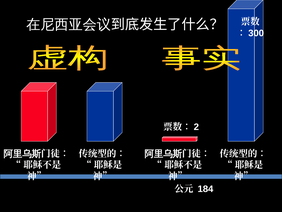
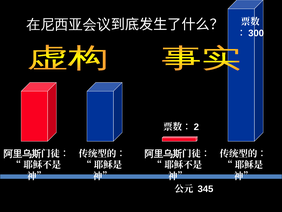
184: 184 -> 345
